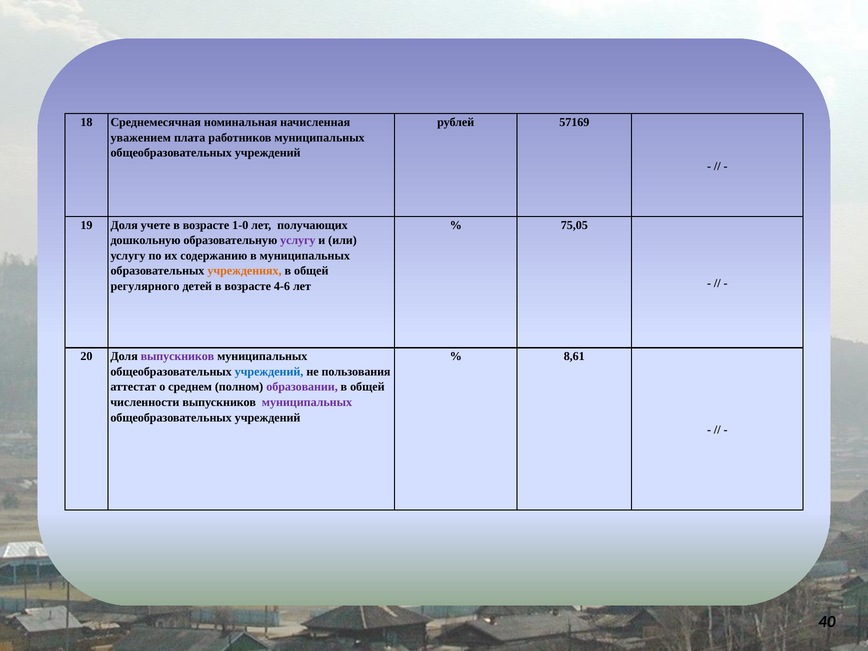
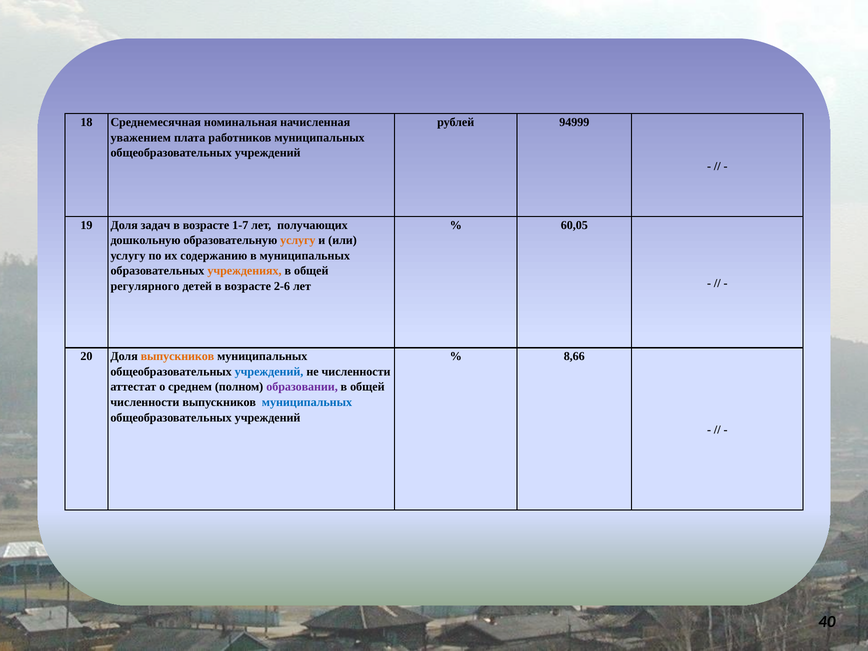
57169: 57169 -> 94999
учете: учете -> задач
1-0: 1-0 -> 1-7
75,05: 75,05 -> 60,05
услугу at (298, 240) colour: purple -> orange
4-6: 4-6 -> 2-6
выпускников at (177, 356) colour: purple -> orange
8,61: 8,61 -> 8,66
не пользования: пользования -> численности
муниципальных at (307, 402) colour: purple -> blue
